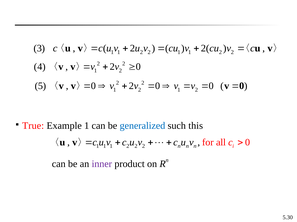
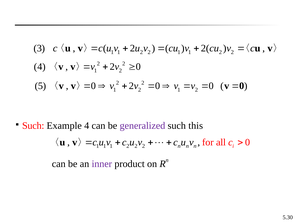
True at (33, 126): True -> Such
Example 1: 1 -> 4
generalized colour: blue -> purple
